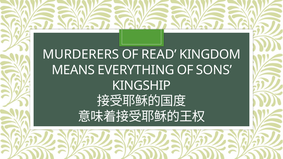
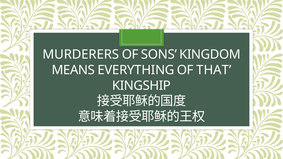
READ: READ -> SONS
SONS: SONS -> THAT
